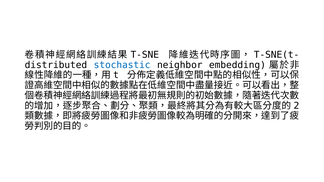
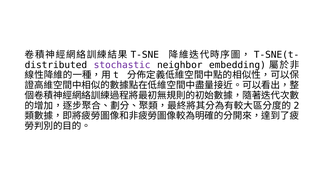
stochastic colour: blue -> purple
